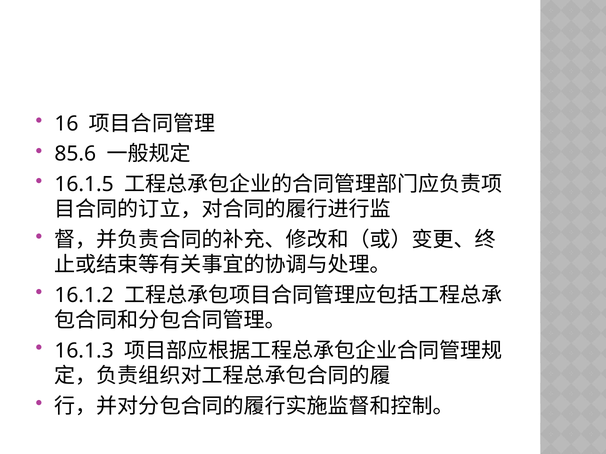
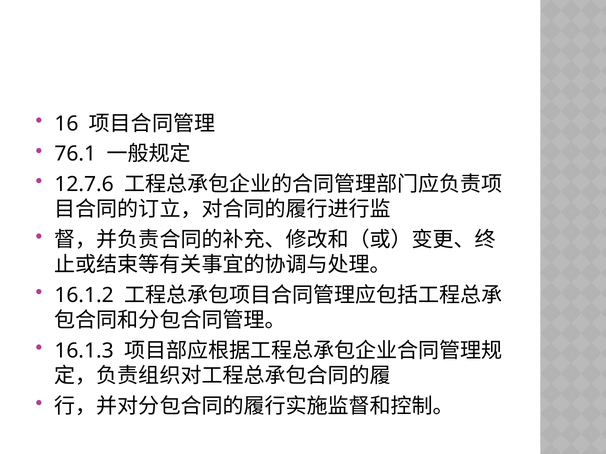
85.6: 85.6 -> 76.1
16.1.5: 16.1.5 -> 12.7.6
